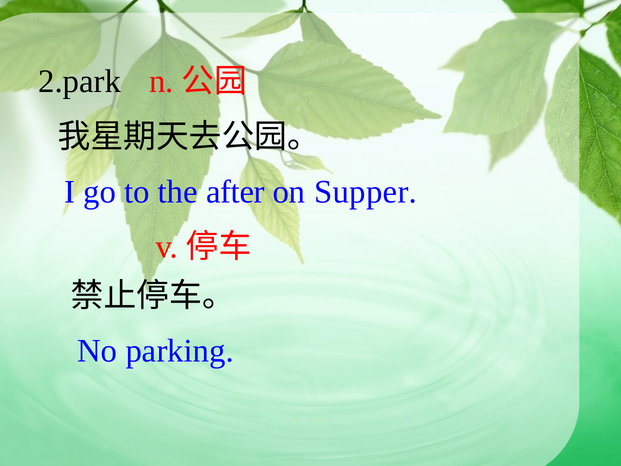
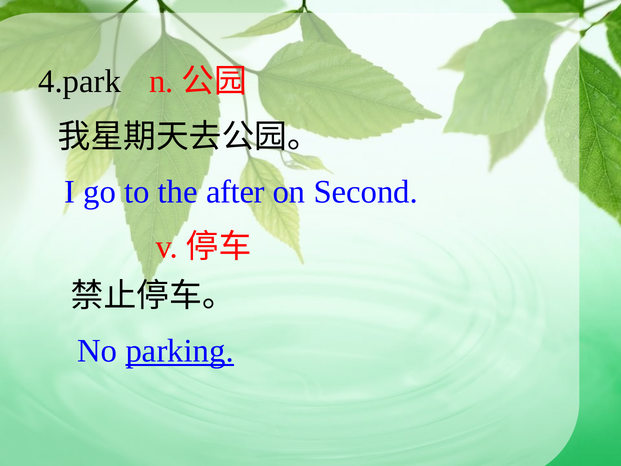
2.park: 2.park -> 4.park
Supper: Supper -> Second
parking underline: none -> present
